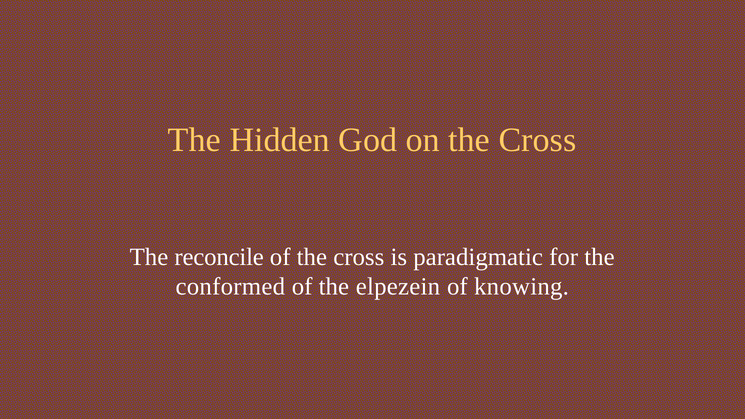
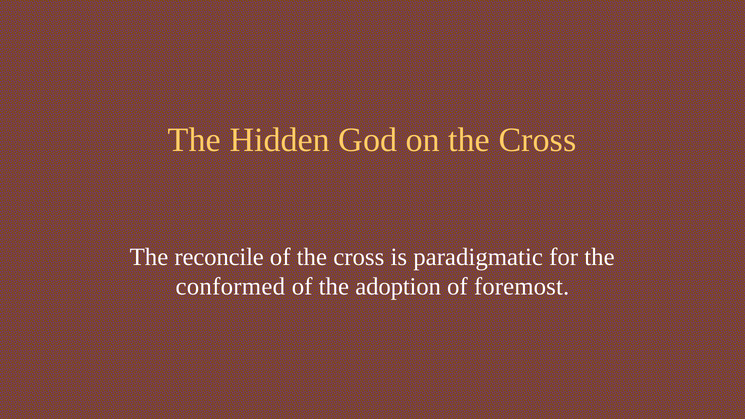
elpezein: elpezein -> adoption
knowing: knowing -> foremost
